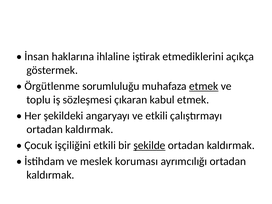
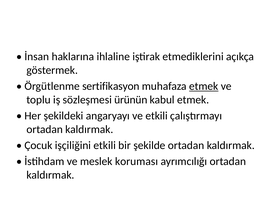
sorumluluğu: sorumluluğu -> sertifikasyon
çıkaran: çıkaran -> ürünün
şekilde underline: present -> none
